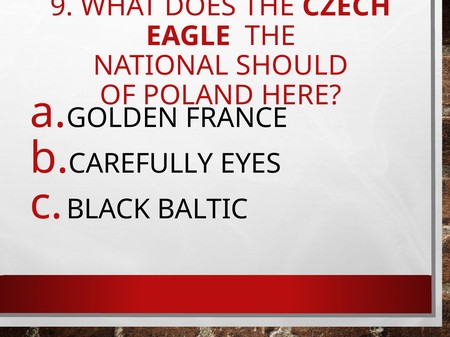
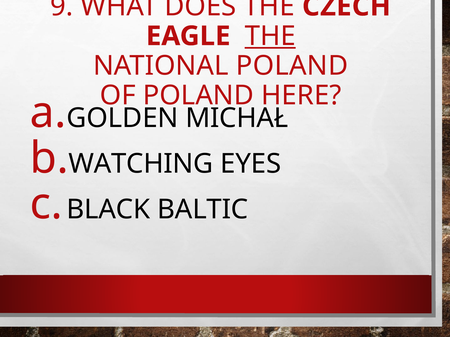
THE at (270, 36) underline: none -> present
NATIONAL SHOULD: SHOULD -> POLAND
FRANCE: FRANCE -> MICHAŁ
CAREFULLY: CAREFULLY -> WATCHING
